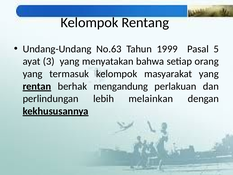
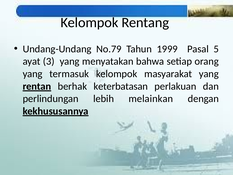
No.63: No.63 -> No.79
mengandung: mengandung -> keterbatasan
